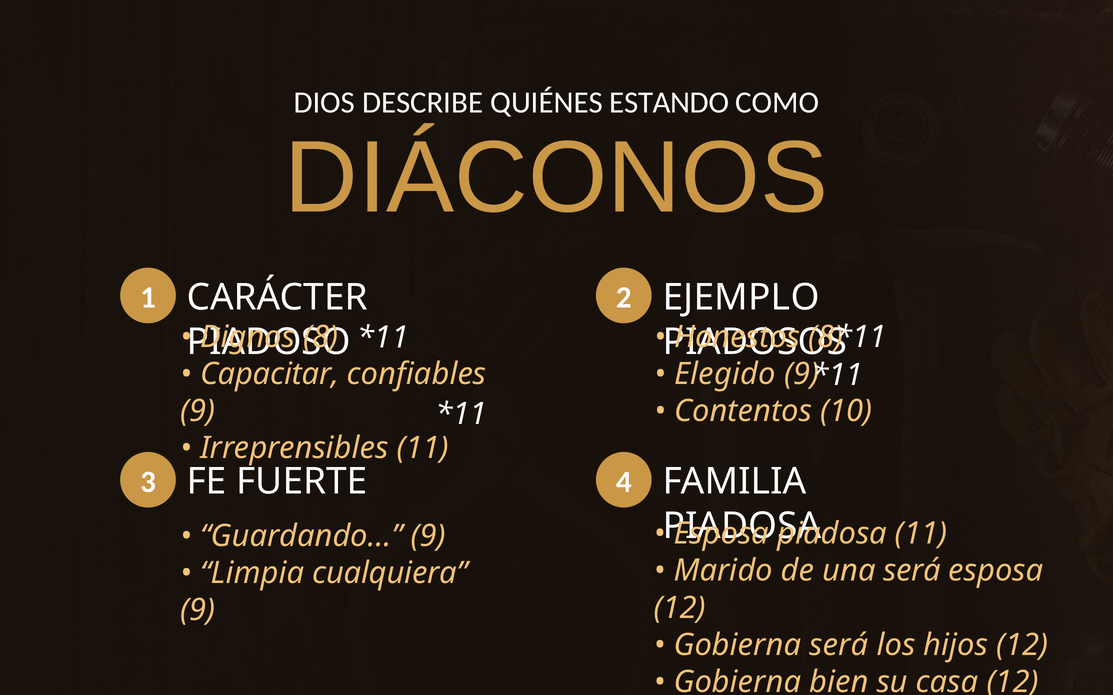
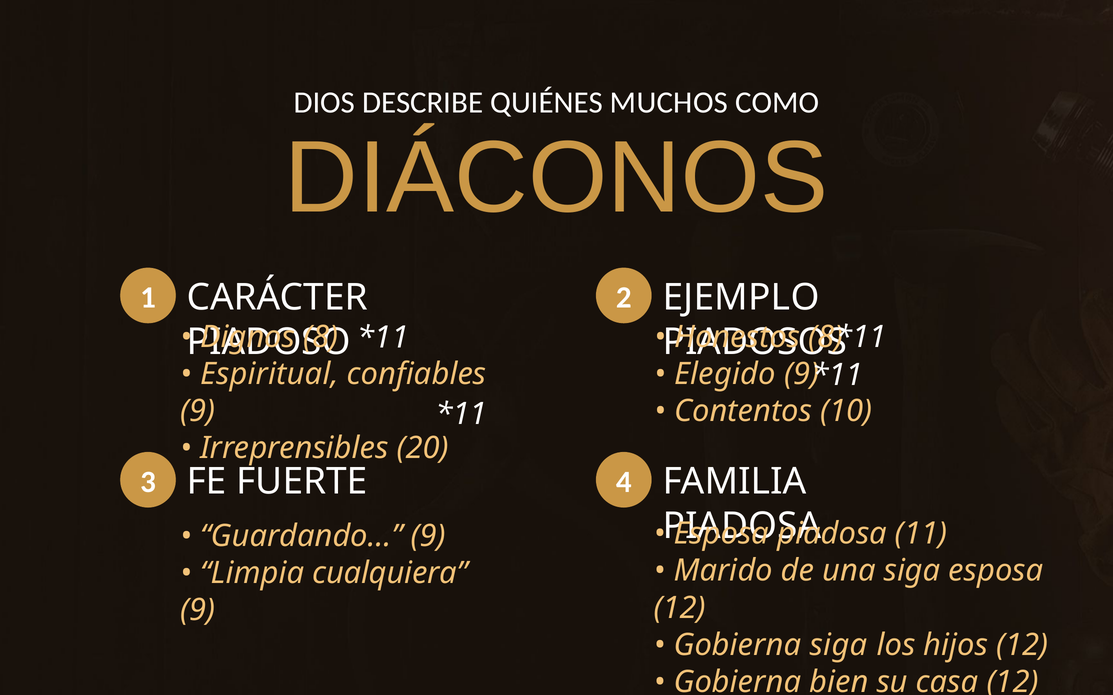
ESTANDO: ESTANDO -> MUCHOS
Capacitar: Capacitar -> Espiritual
Irreprensibles 11: 11 -> 20
una será: será -> siga
Gobierna será: será -> siga
